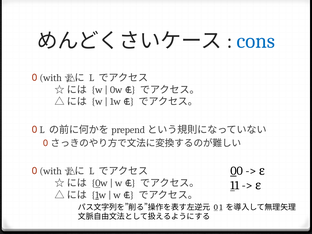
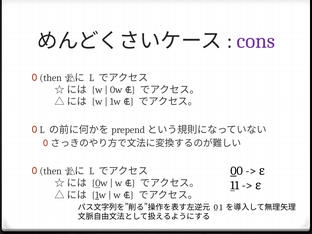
cons colour: blue -> purple
with at (51, 78): with -> then
with at (51, 171): with -> then
